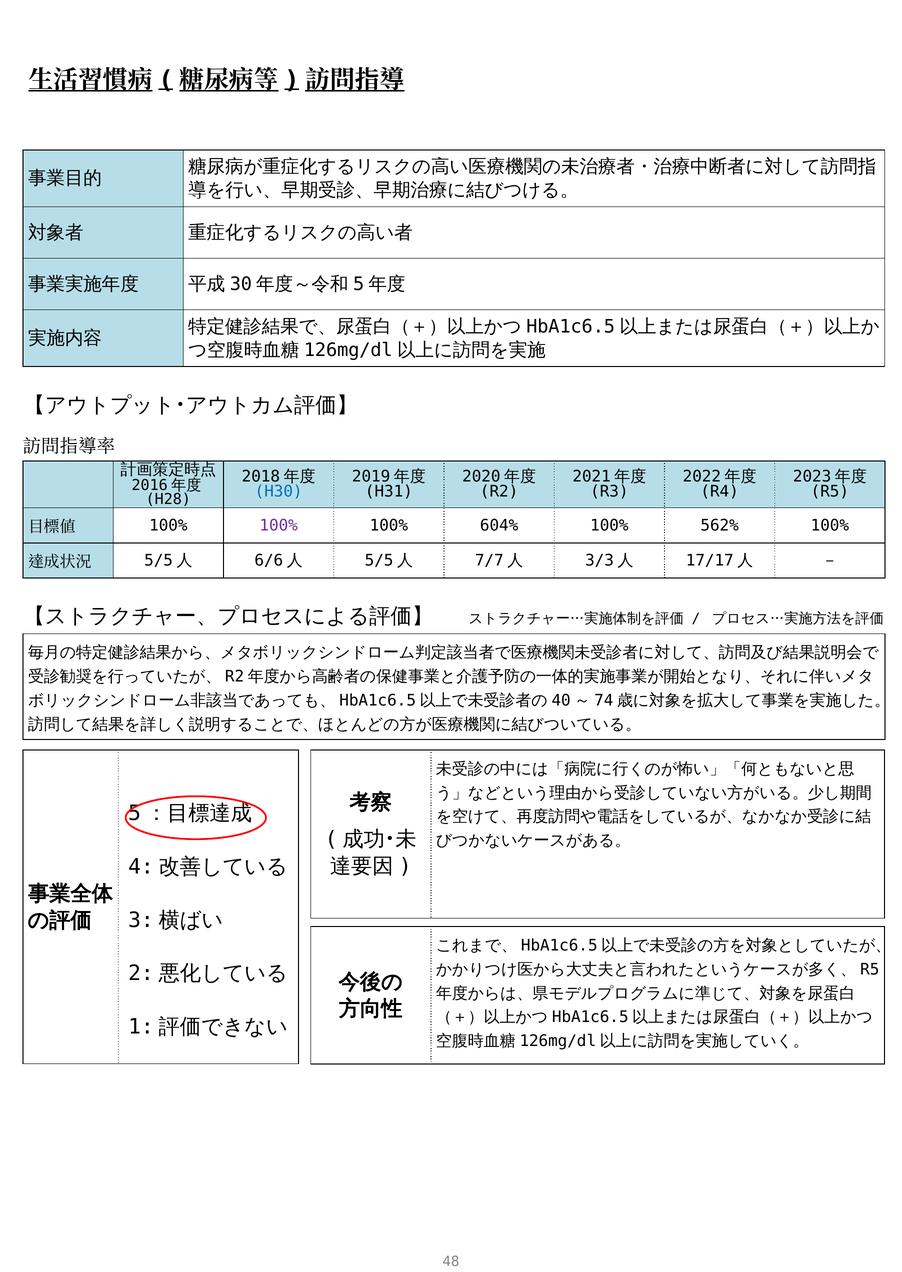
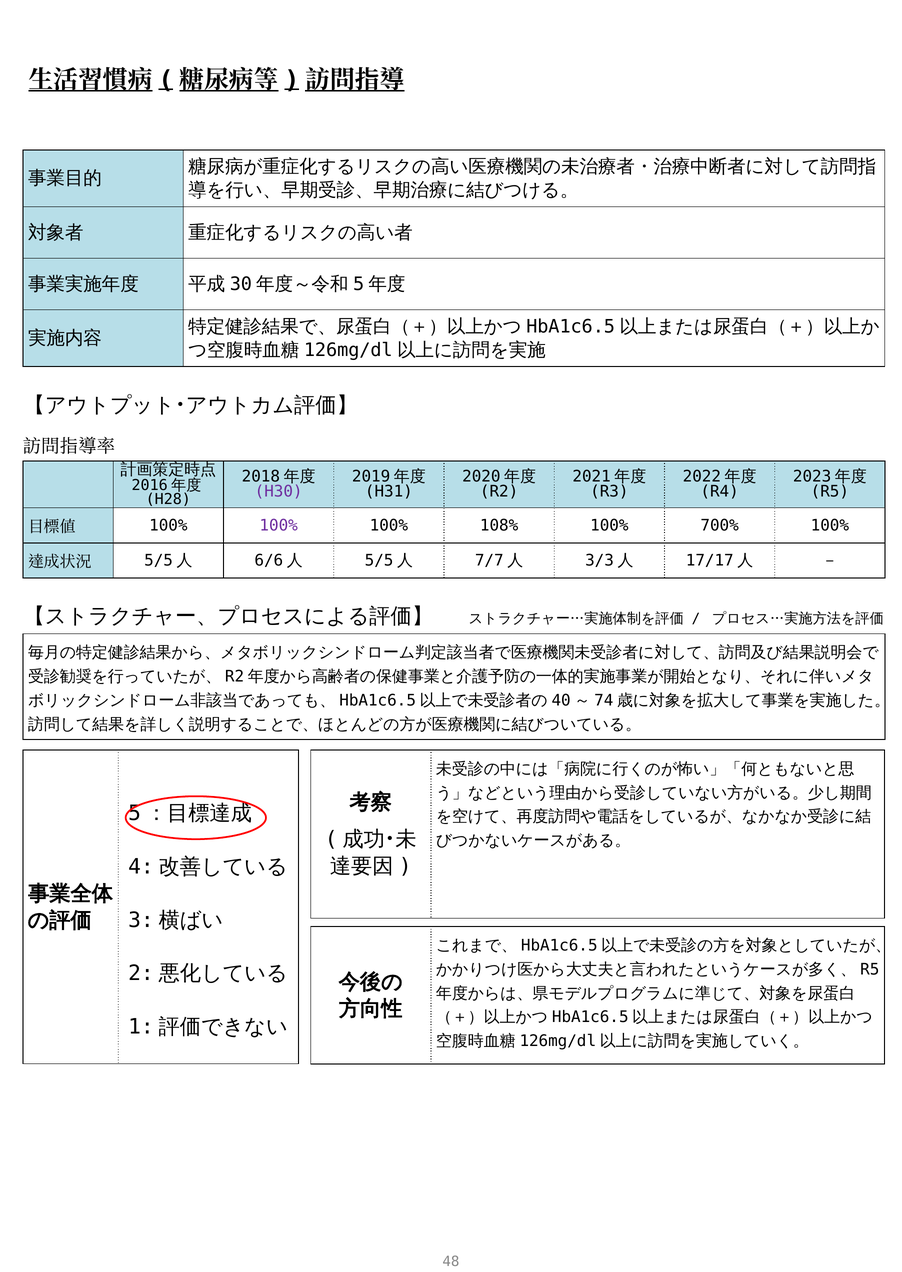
H30 colour: blue -> purple
604%: 604% -> 108%
562%: 562% -> 700%
